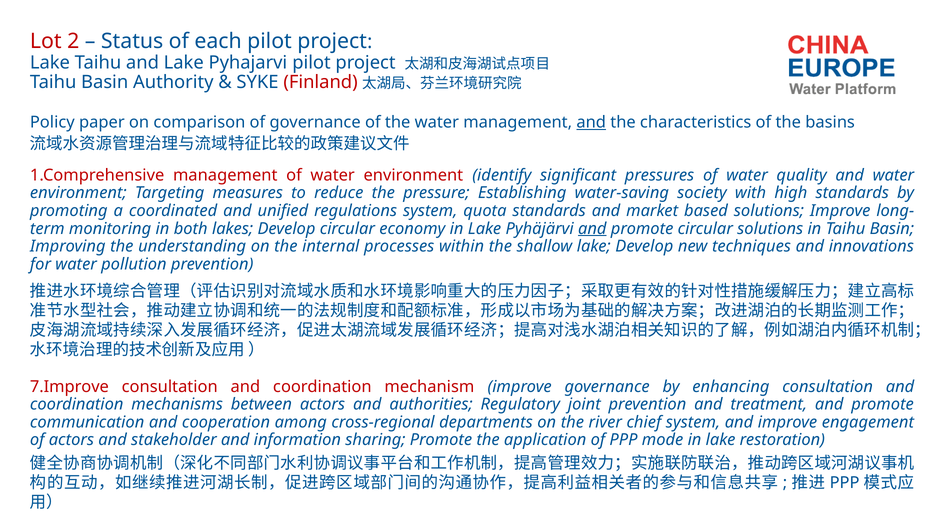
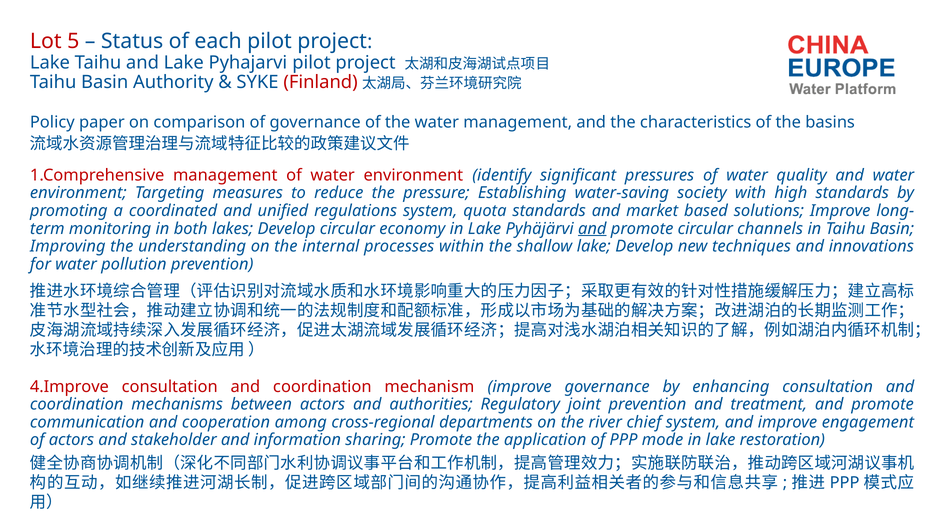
2: 2 -> 5
and at (591, 122) underline: present -> none
circular solutions: solutions -> channels
7.Improve: 7.Improve -> 4.Improve
